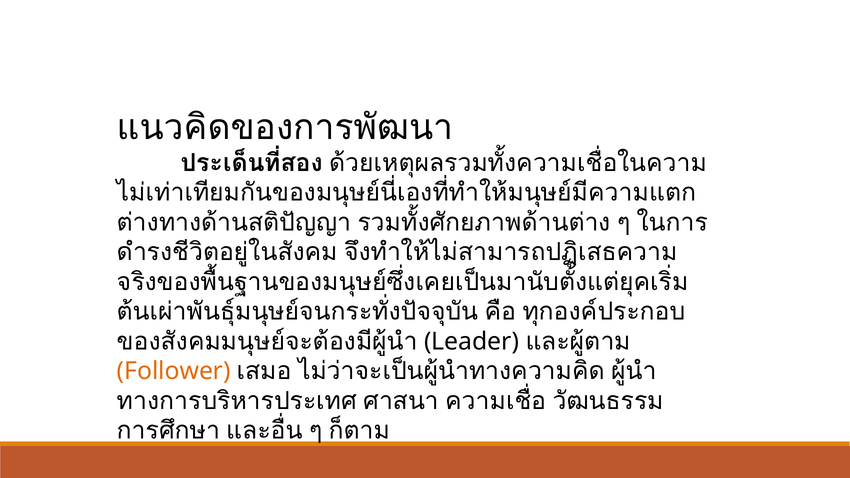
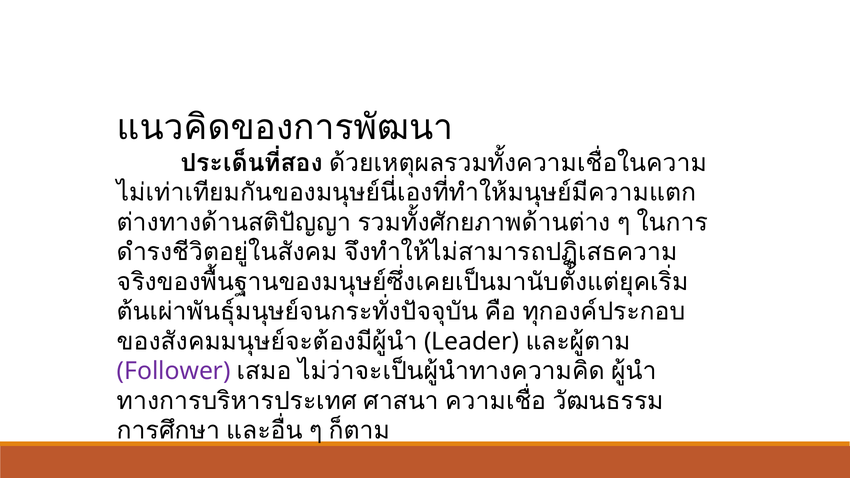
Follower colour: orange -> purple
